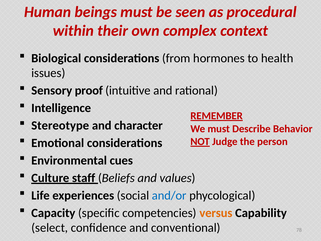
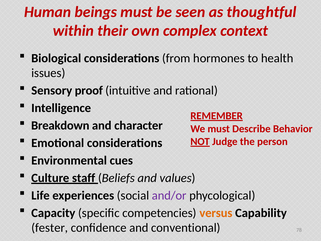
procedural: procedural -> thoughtful
Stereotype: Stereotype -> Breakdown
and/or colour: blue -> purple
select: select -> fester
